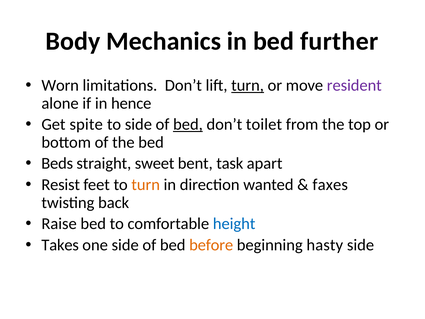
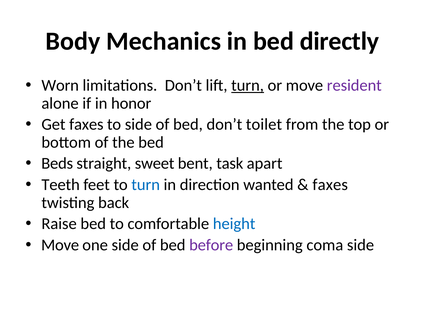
further: further -> directly
hence: hence -> honor
Get spite: spite -> faxes
bed at (188, 124) underline: present -> none
Resist: Resist -> Teeth
turn at (146, 185) colour: orange -> blue
Takes at (60, 245): Takes -> Move
before colour: orange -> purple
hasty: hasty -> coma
